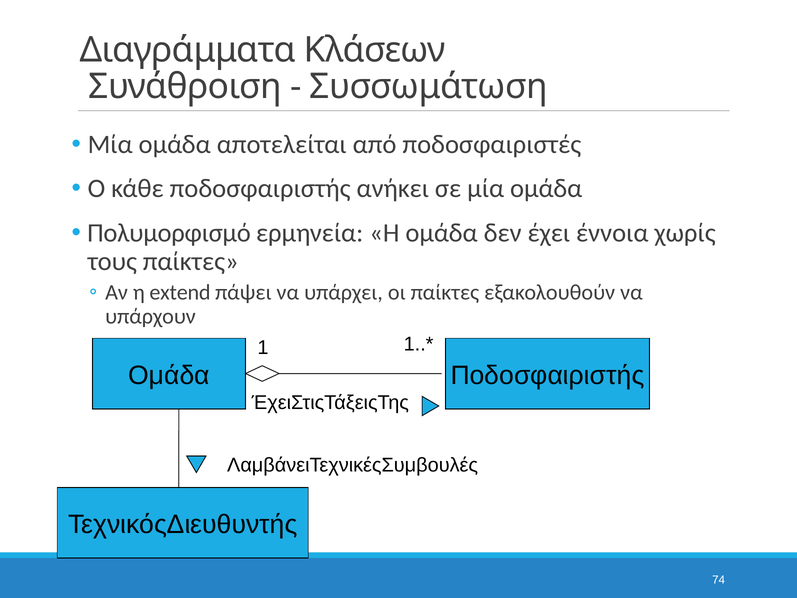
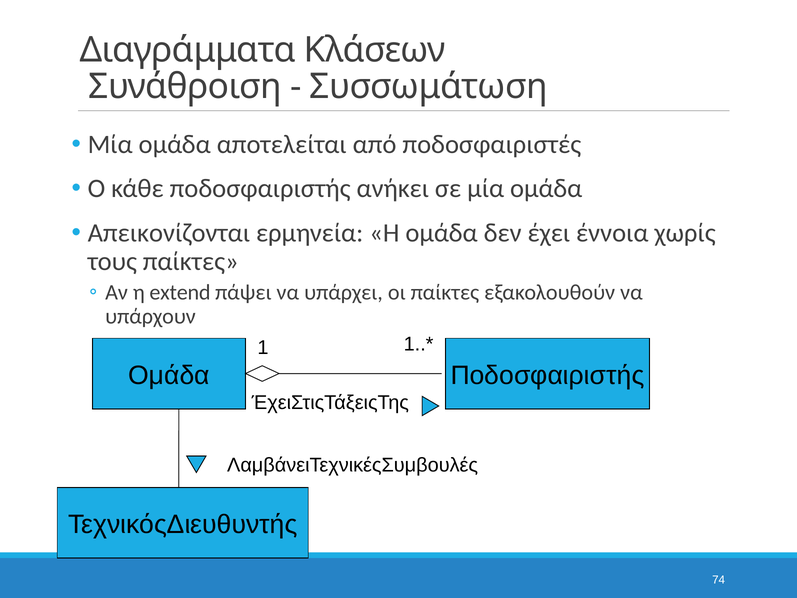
Πολυμορφισμό: Πολυμορφισμό -> Απεικονίζονται
